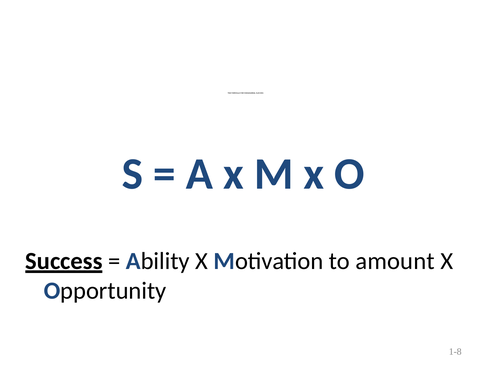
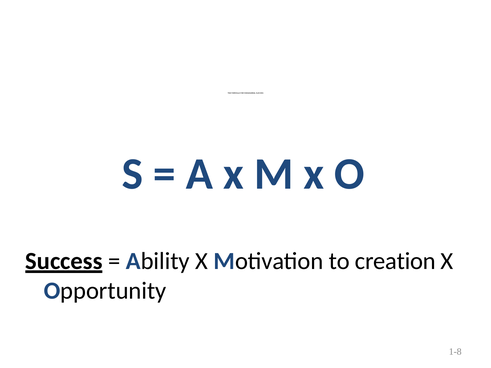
amount: amount -> creation
